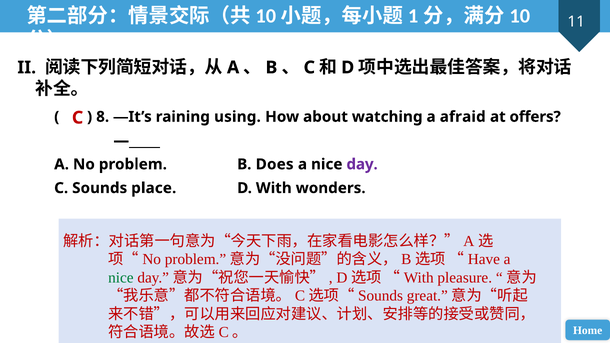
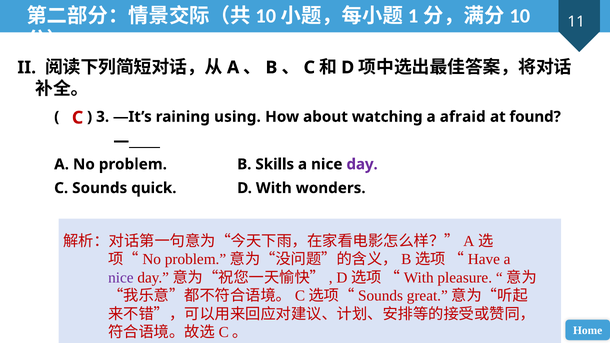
8: 8 -> 3
offers: offers -> found
Does: Does -> Skills
place: place -> quick
nice at (121, 278) colour: green -> purple
